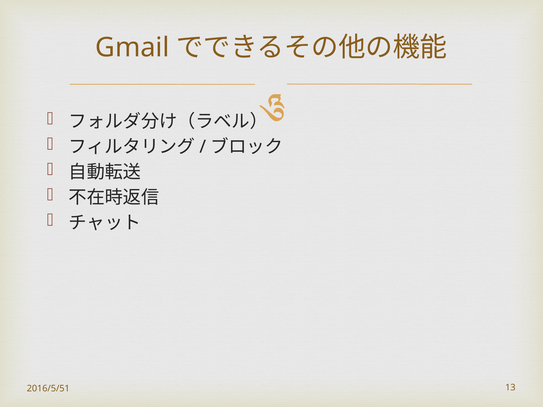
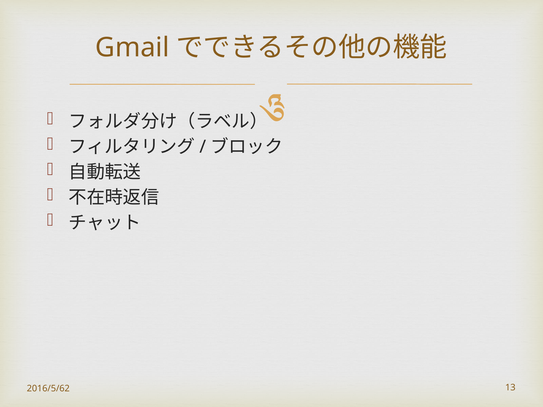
2016/5/51: 2016/5/51 -> 2016/5/62
